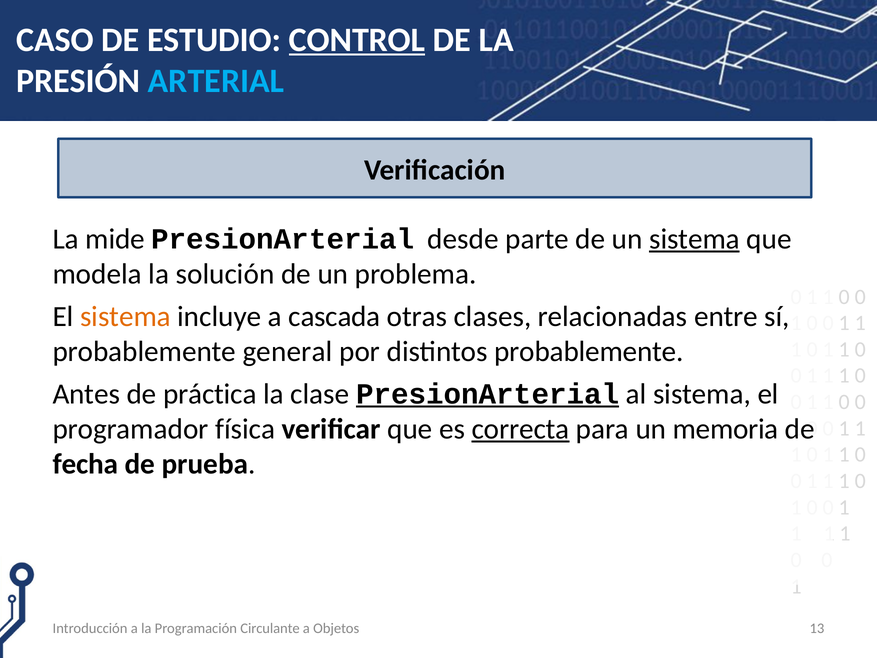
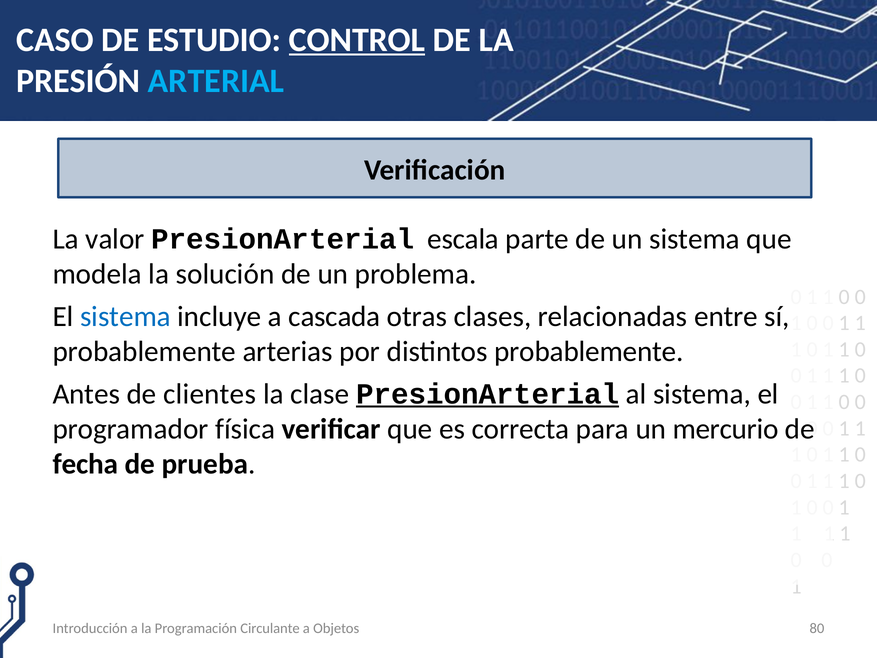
mide: mide -> valor
desde: desde -> escala
sistema at (695, 239) underline: present -> none
sistema at (125, 316) colour: orange -> blue
general: general -> arterias
práctica: práctica -> clientes
correcta underline: present -> none
memoria: memoria -> mercurio
13: 13 -> 80
